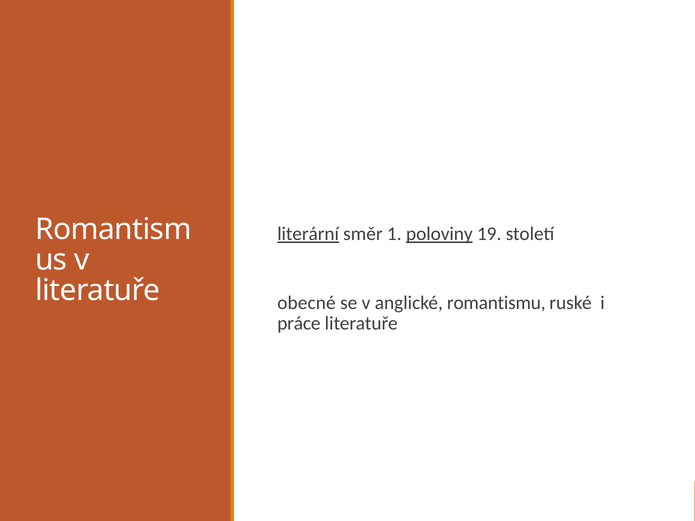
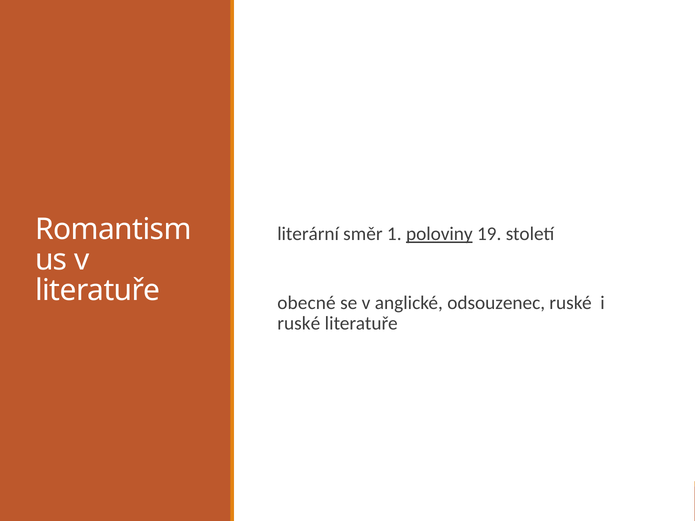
literární underline: present -> none
romantismu: romantismu -> odsouzenec
práce at (299, 324): práce -> ruské
